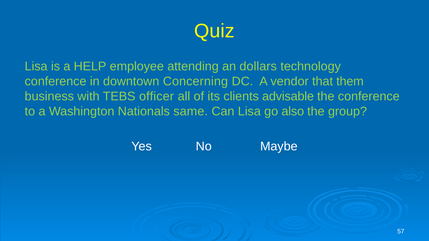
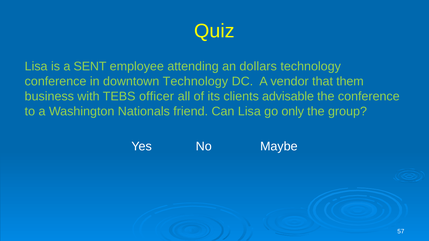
HELP: HELP -> SENT
downtown Concerning: Concerning -> Technology
same: same -> friend
also: also -> only
